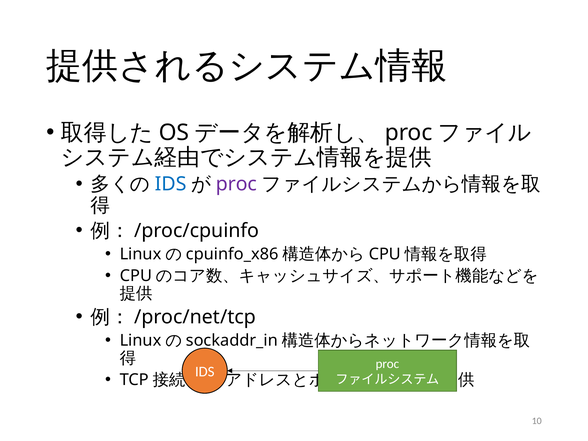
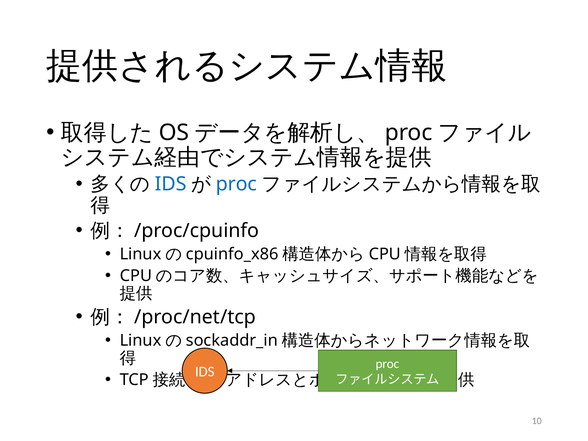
proc at (236, 184) colour: purple -> blue
